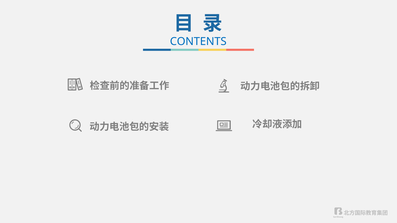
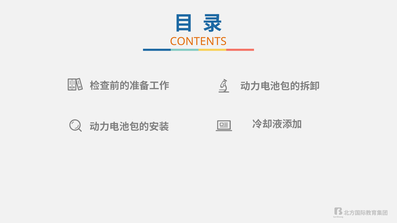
CONTENTS colour: blue -> orange
